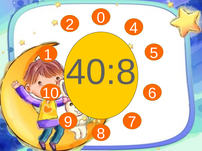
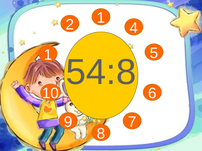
2 0: 0 -> 1
40:8: 40:8 -> 54:8
